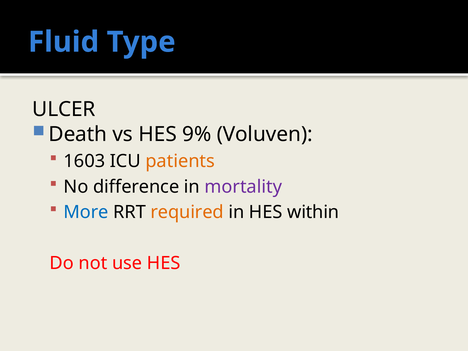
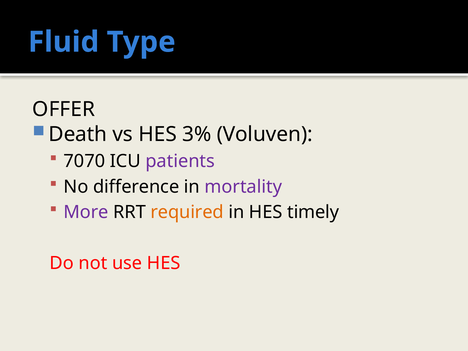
ULCER: ULCER -> OFFER
9%: 9% -> 3%
1603: 1603 -> 7070
patients colour: orange -> purple
More colour: blue -> purple
within: within -> timely
